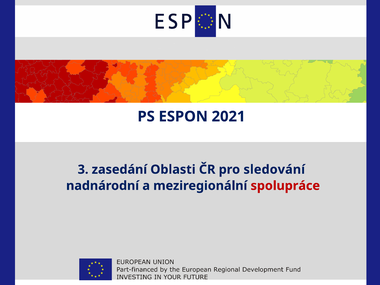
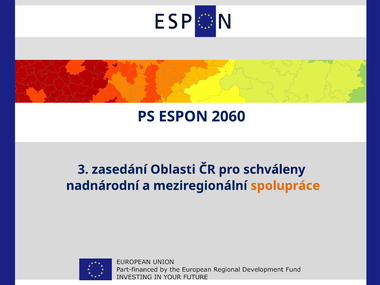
2021: 2021 -> 2060
sledování: sledování -> schváleny
spolupráce colour: red -> orange
